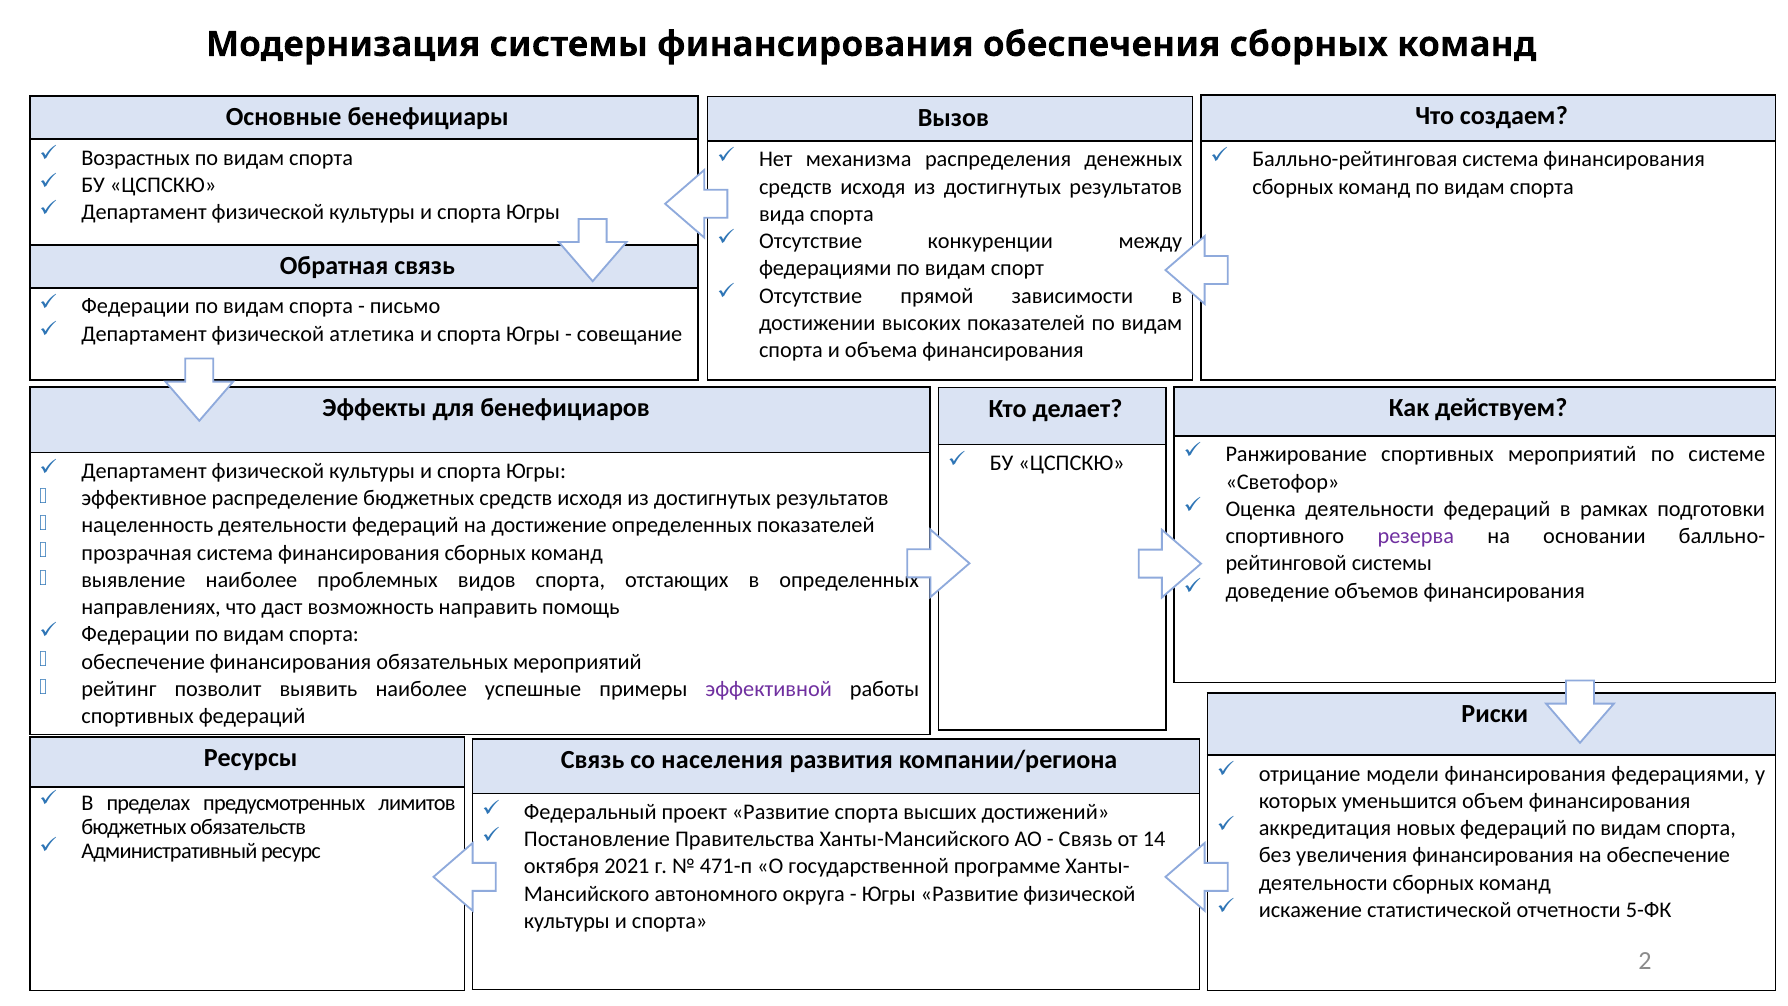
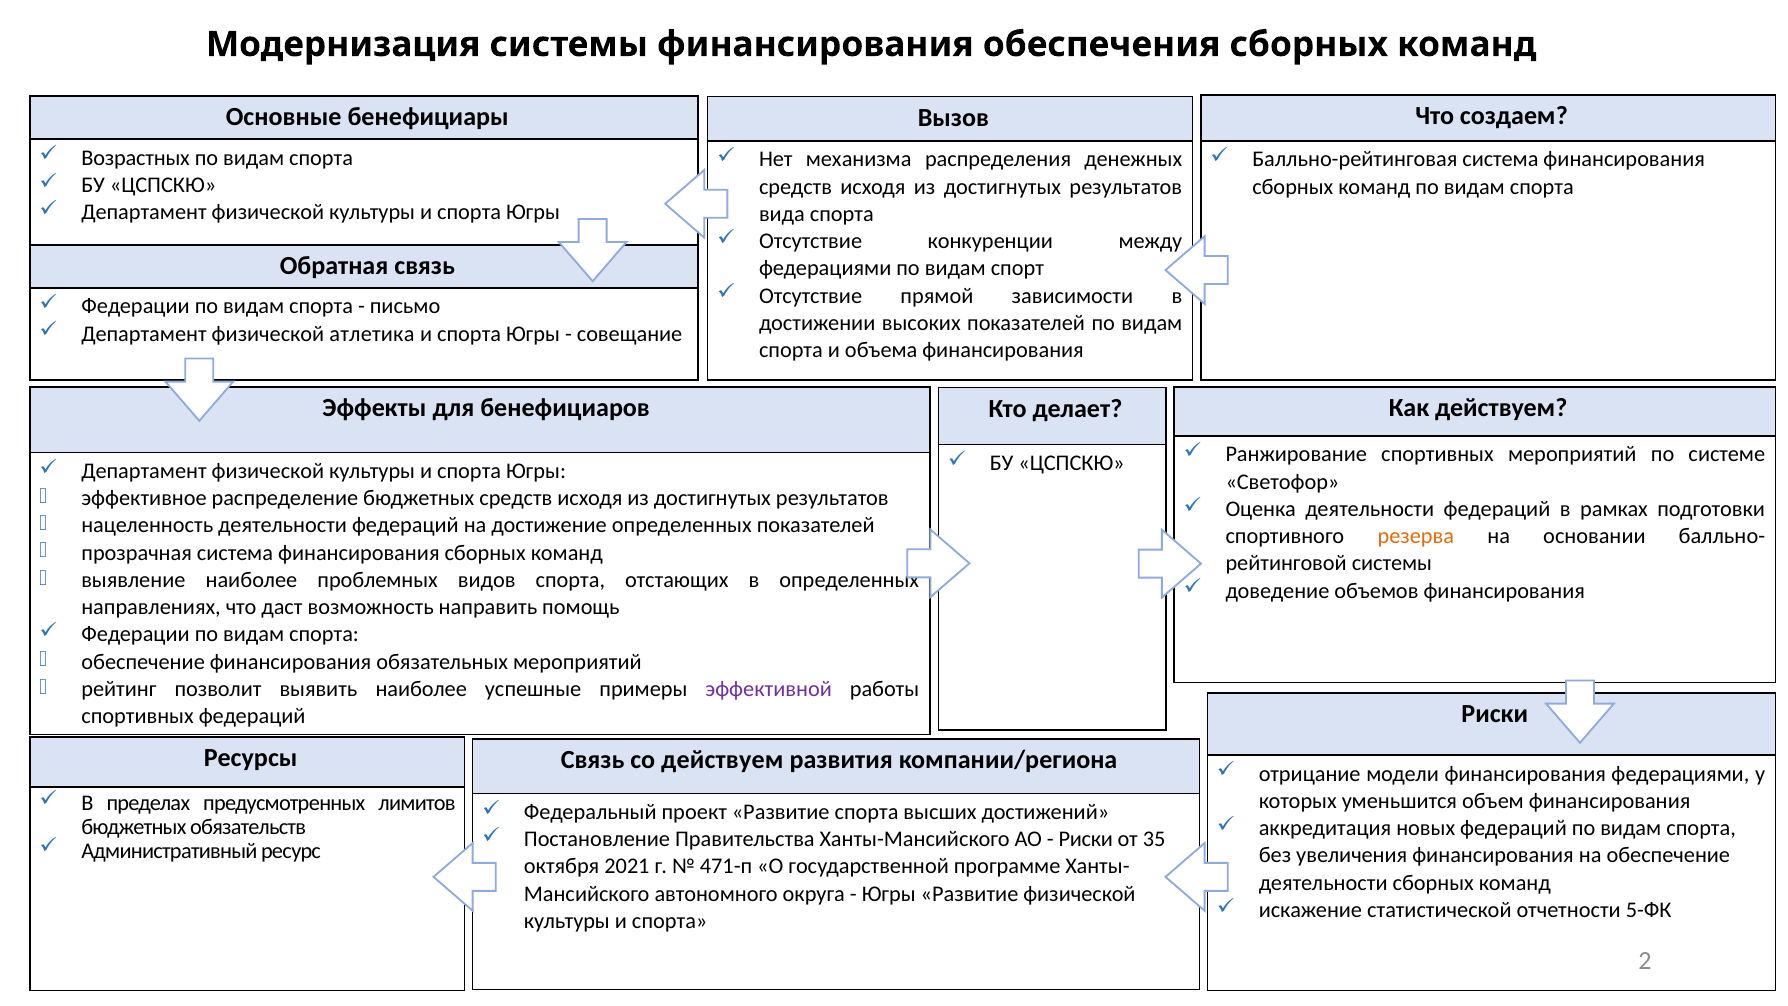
резерва colour: purple -> orange
со населения: населения -> действуем
Связь at (1086, 839): Связь -> Риски
14: 14 -> 35
